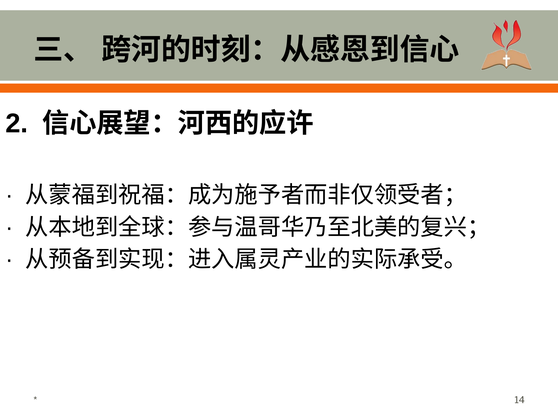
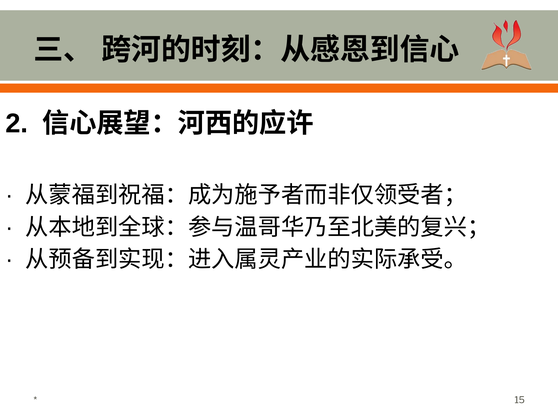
14: 14 -> 15
